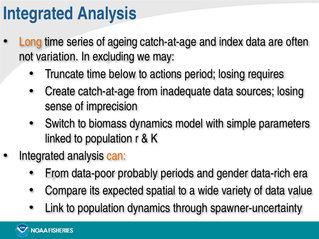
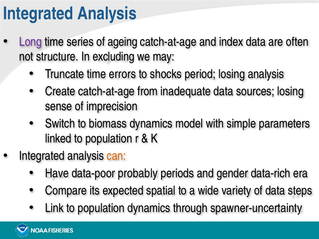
Long colour: orange -> purple
variation: variation -> structure
below: below -> errors
actions: actions -> shocks
losing requires: requires -> analysis
From at (57, 173): From -> Have
value: value -> steps
